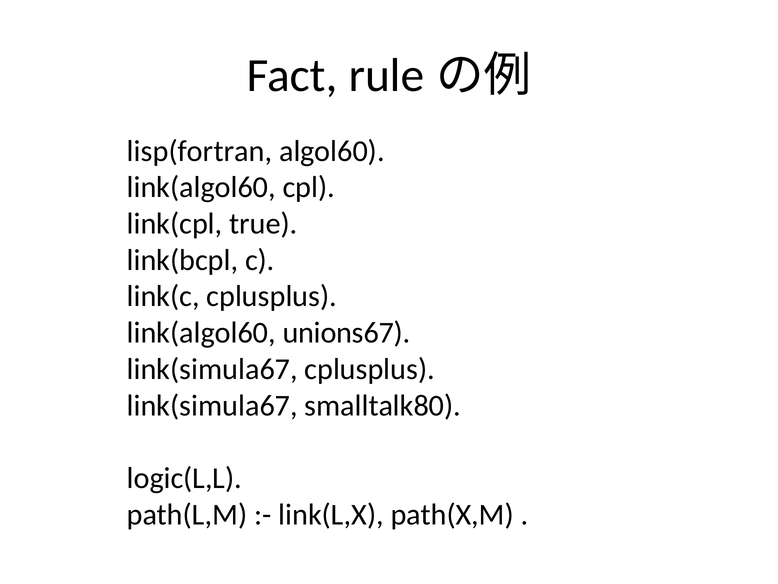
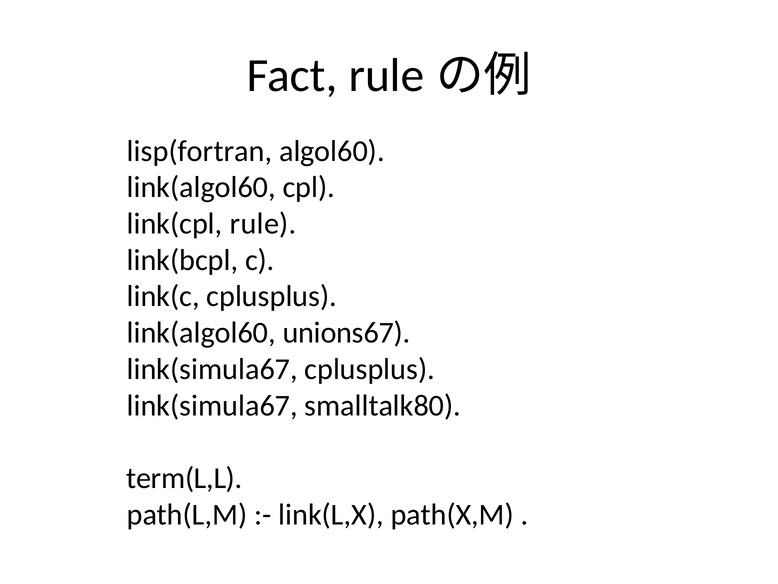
true: true -> rule
logic(L,L: logic(L,L -> term(L,L
